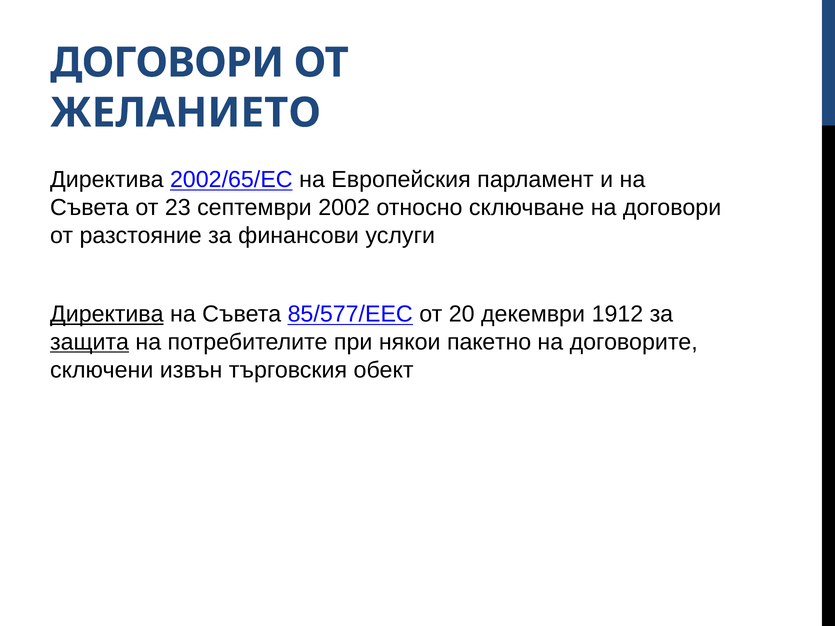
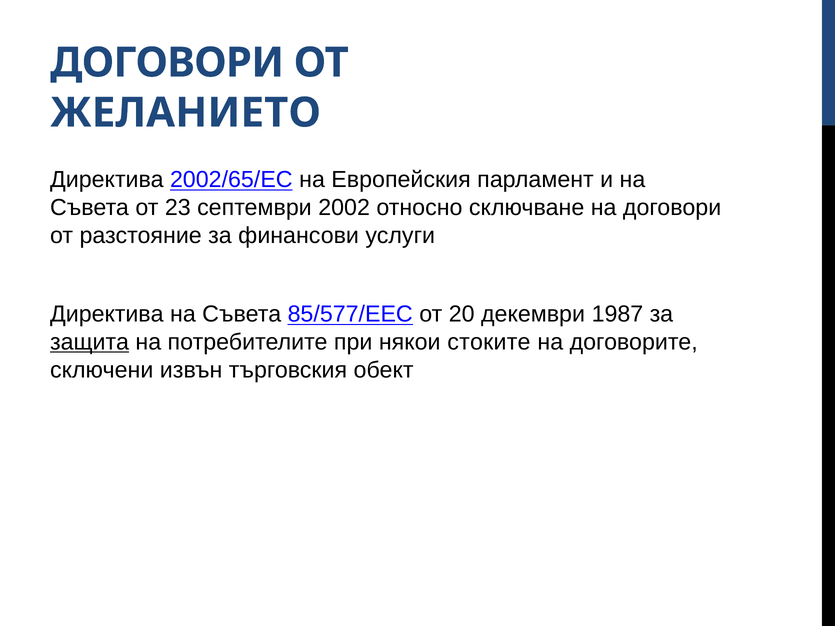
Директива at (107, 314) underline: present -> none
1912: 1912 -> 1987
пакетно: пакетно -> стоките
